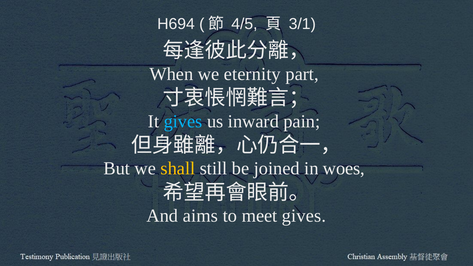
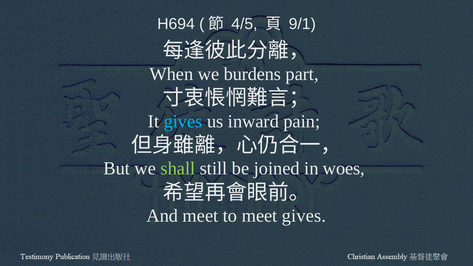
3/1: 3/1 -> 9/1
eternity: eternity -> burdens
shall colour: yellow -> light green
And aims: aims -> meet
